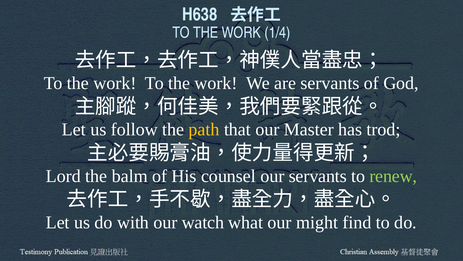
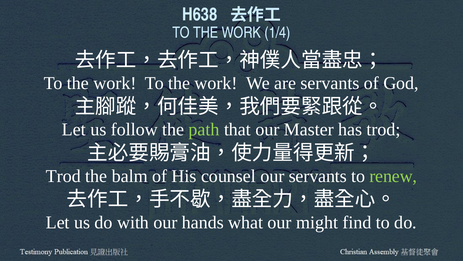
path colour: yellow -> light green
Lord at (63, 176): Lord -> Trod
watch: watch -> hands
